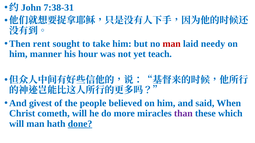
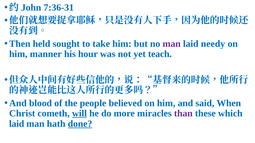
7:38-31: 7:38-31 -> 7:36-31
rent: rent -> held
man at (172, 44) colour: red -> purple
givest: givest -> blood
will at (79, 114) underline: none -> present
will at (17, 124): will -> laid
